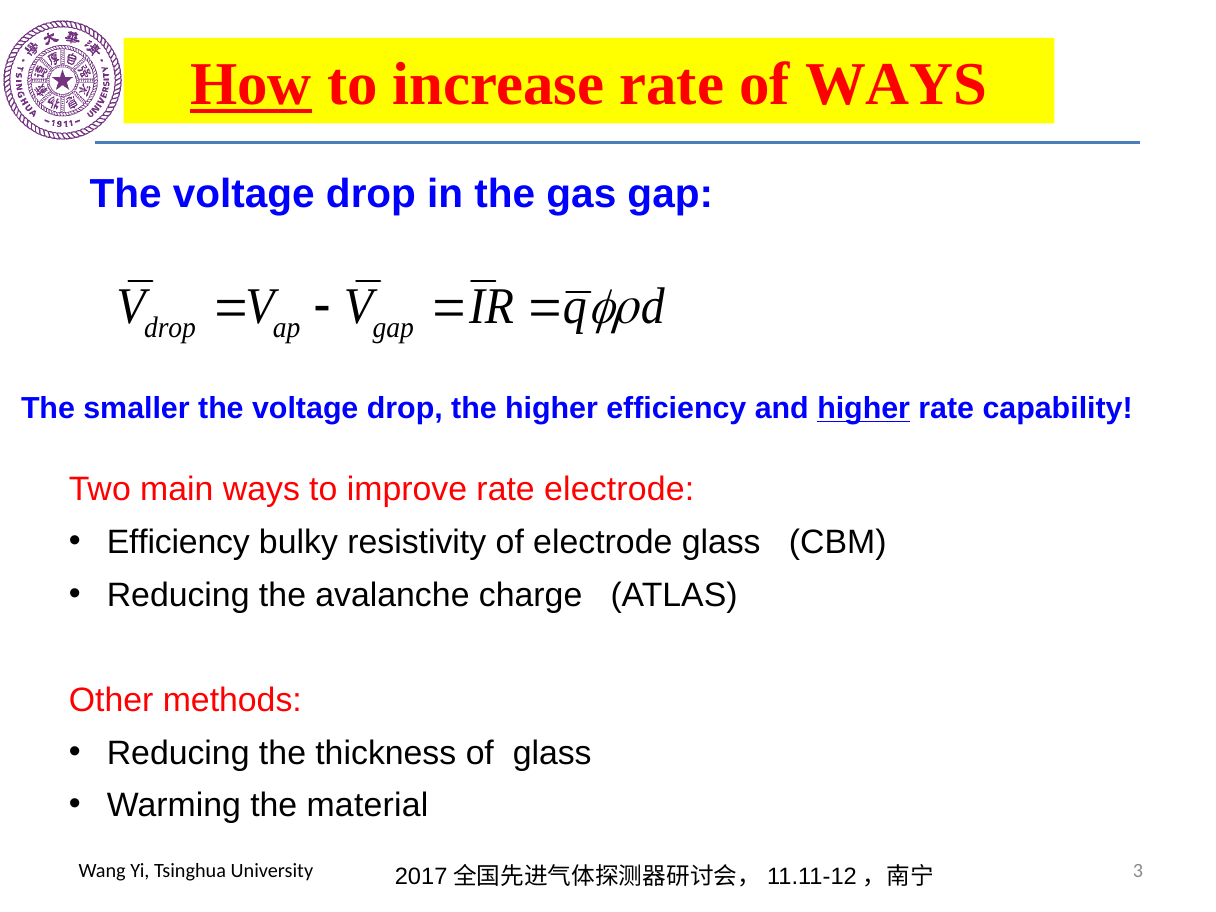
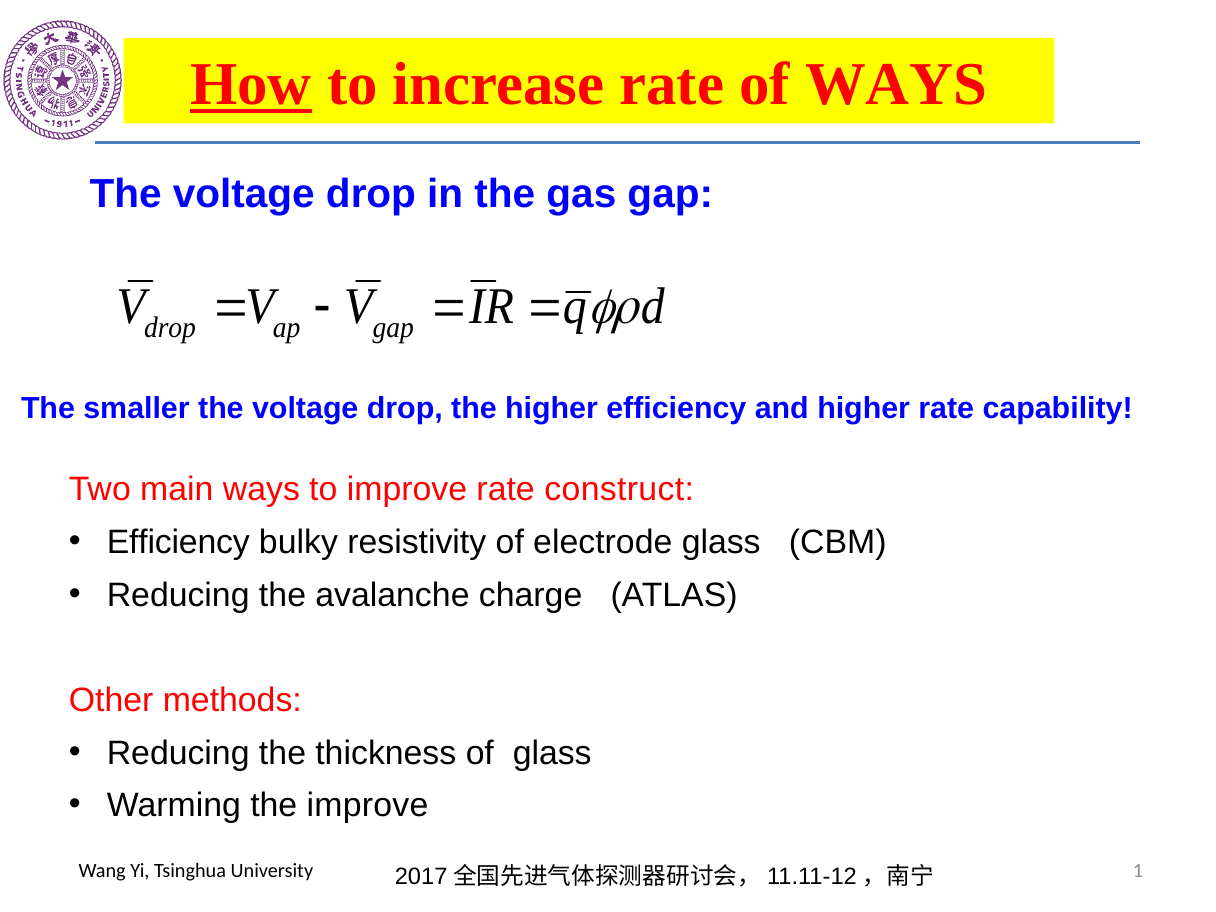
higher at (864, 408) underline: present -> none
rate electrode: electrode -> construct
the material: material -> improve
3: 3 -> 1
